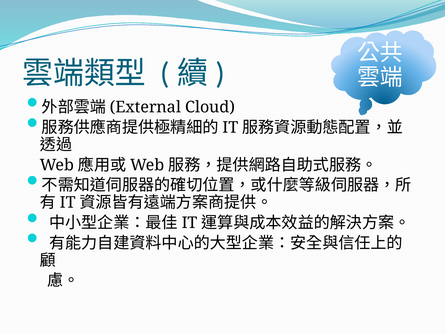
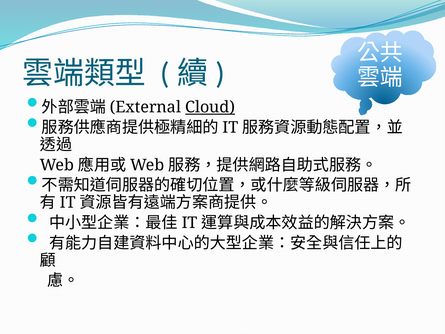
Cloud underline: none -> present
